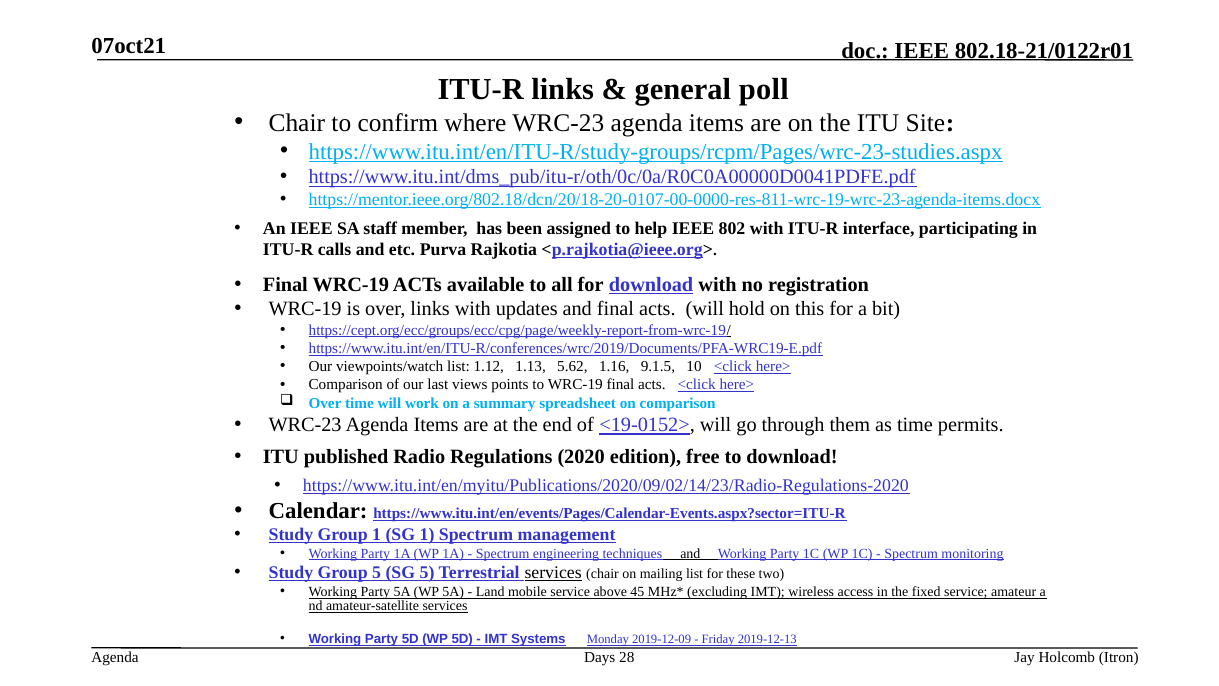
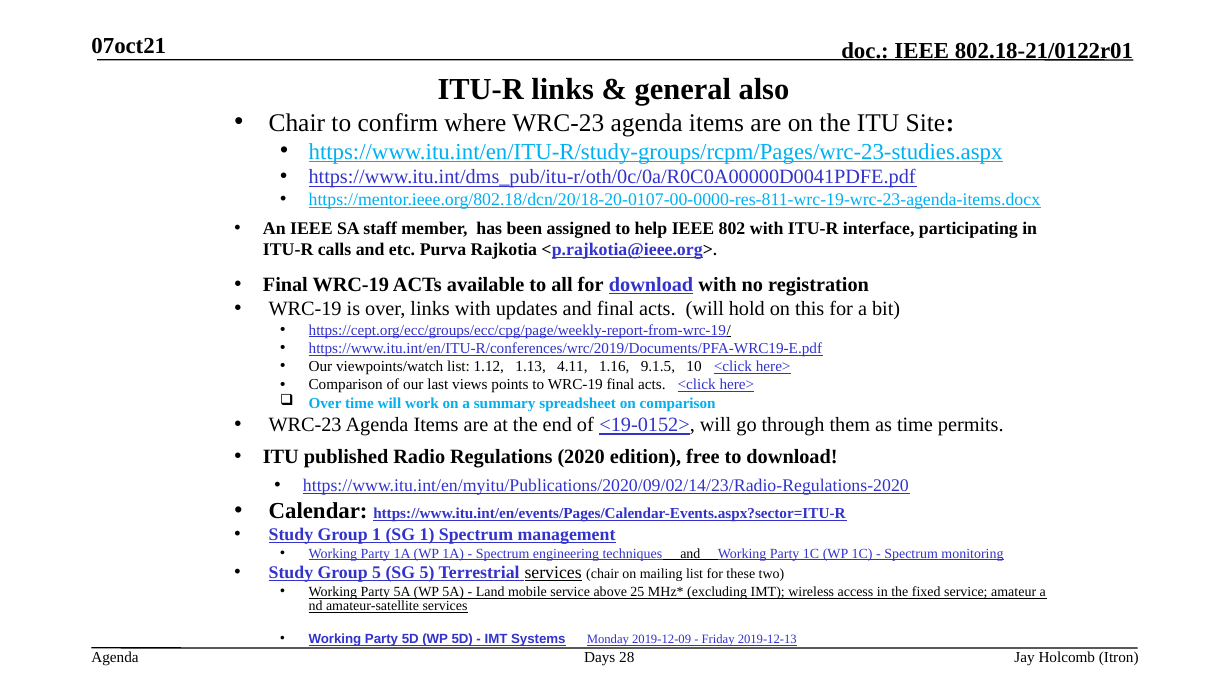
poll: poll -> also
5.62: 5.62 -> 4.11
45: 45 -> 25
